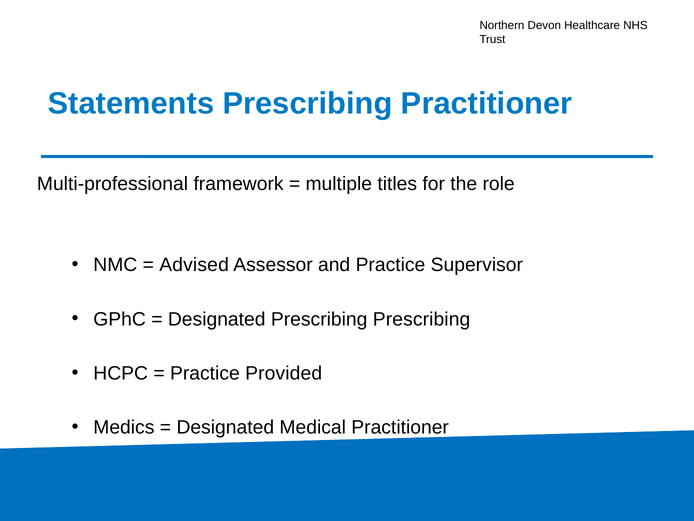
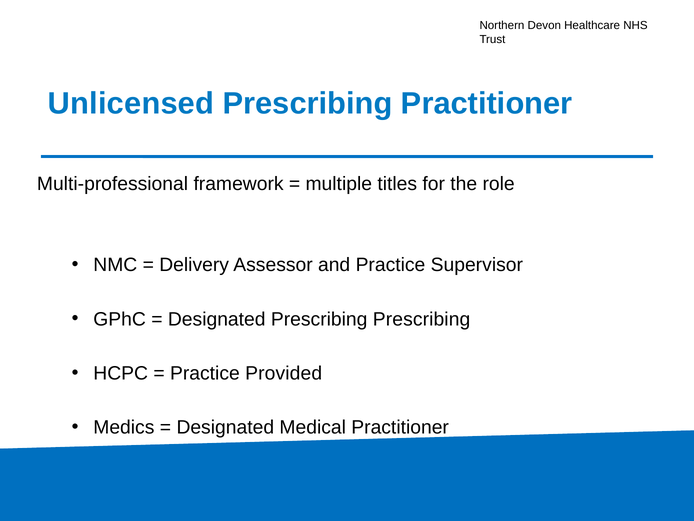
Statements: Statements -> Unlicensed
Advised: Advised -> Delivery
